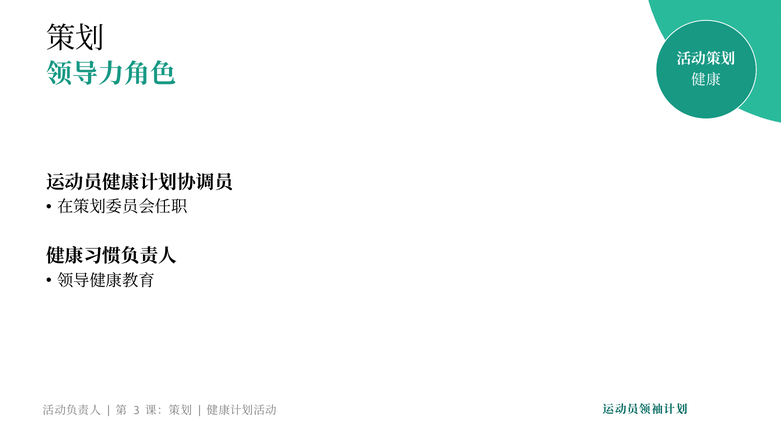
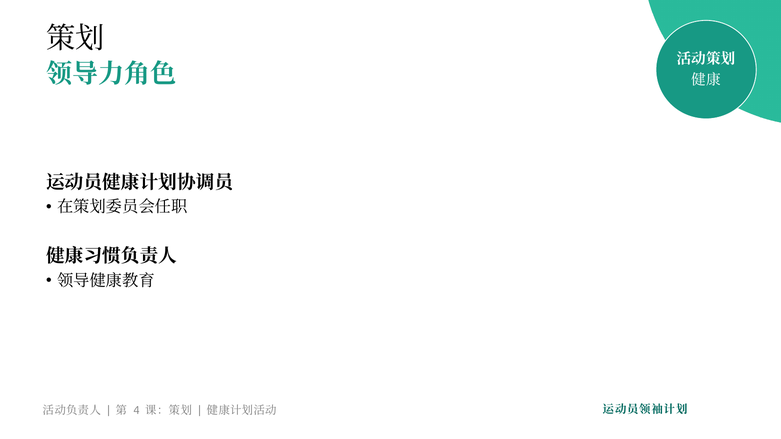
3: 3 -> 4
